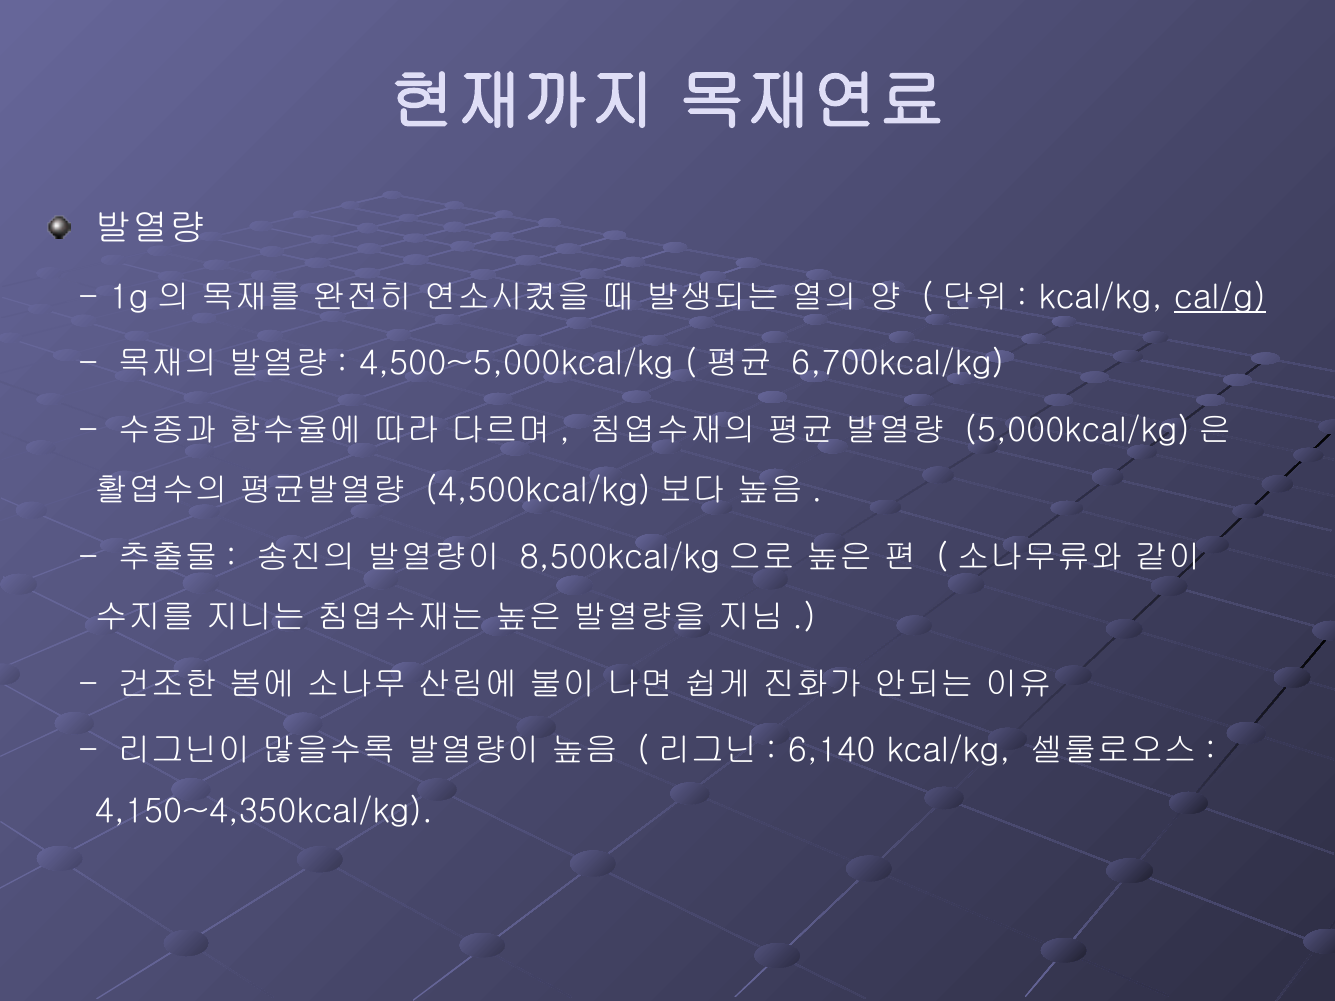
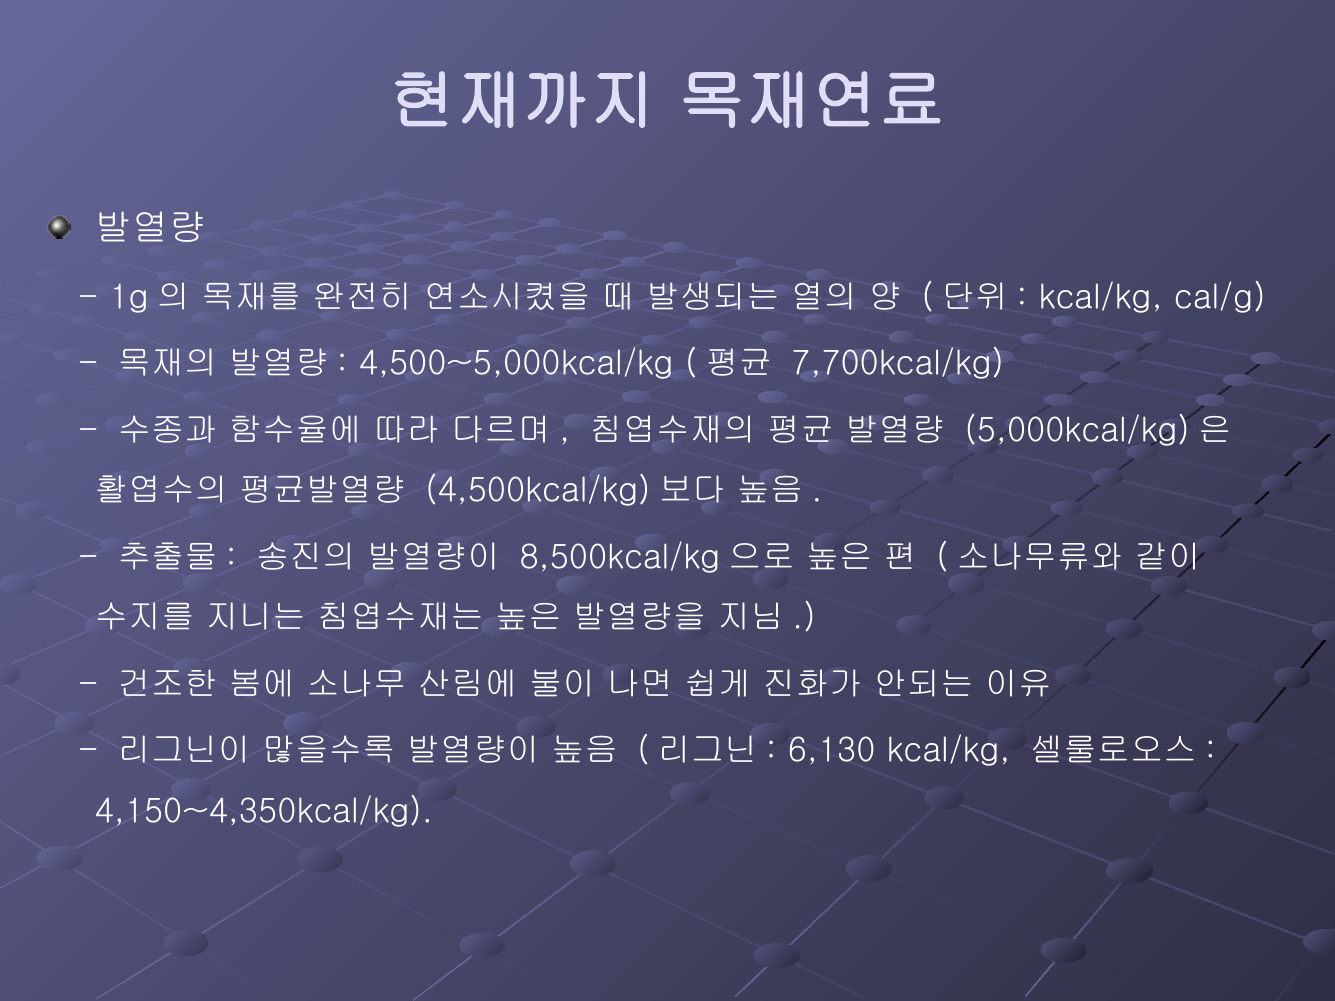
cal/g underline: present -> none
6,700kcal/kg: 6,700kcal/kg -> 7,700kcal/kg
6,140: 6,140 -> 6,130
